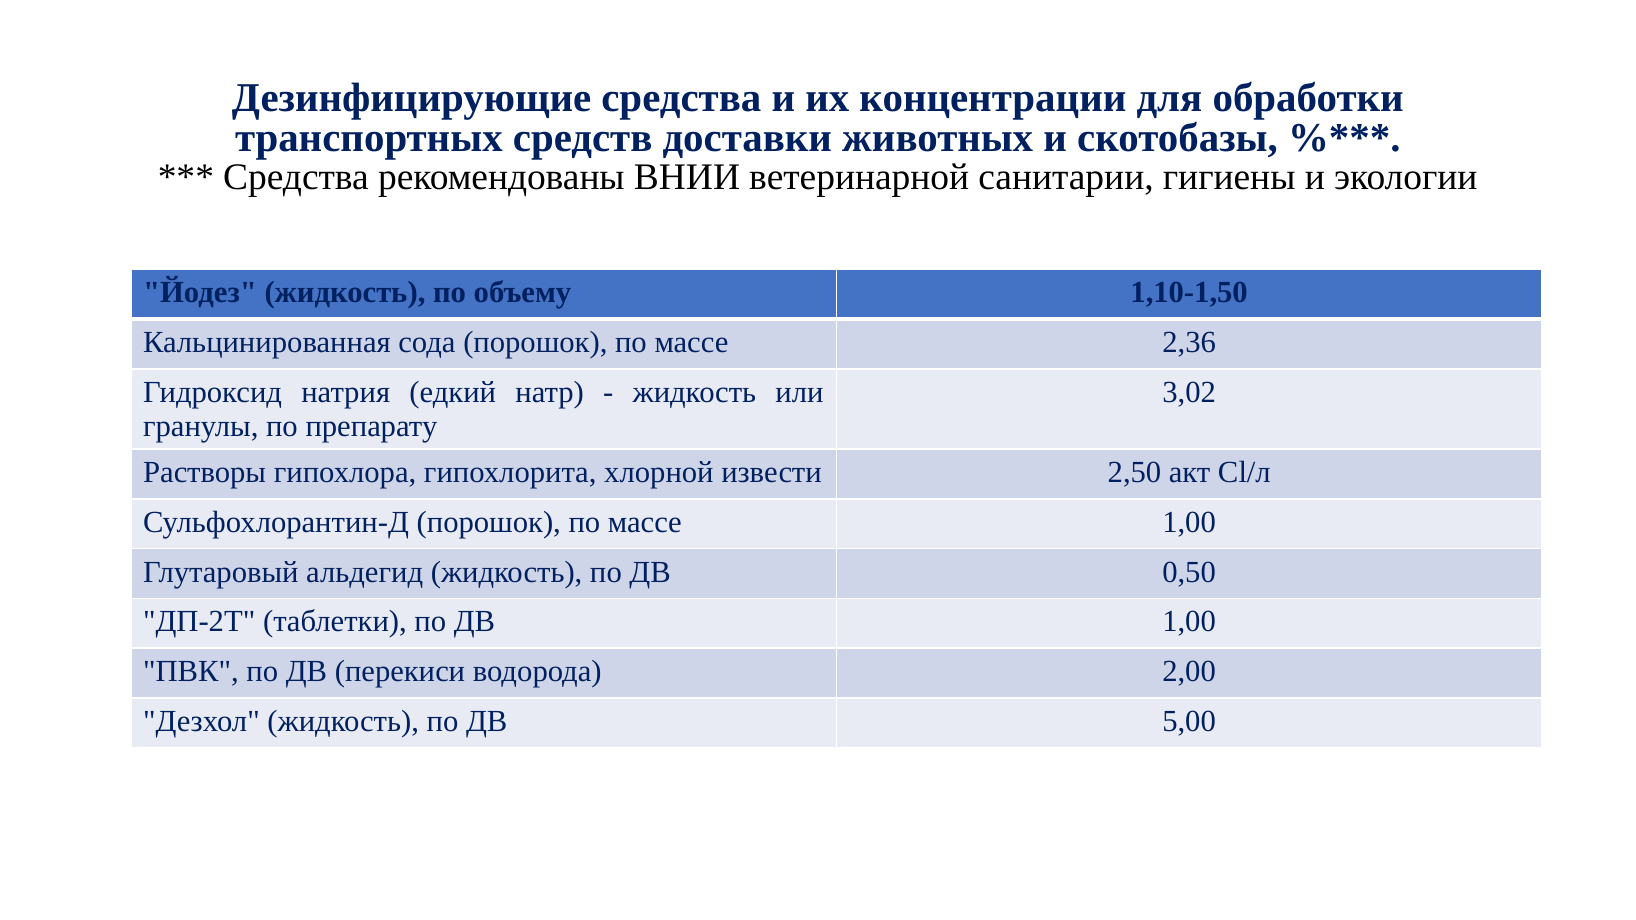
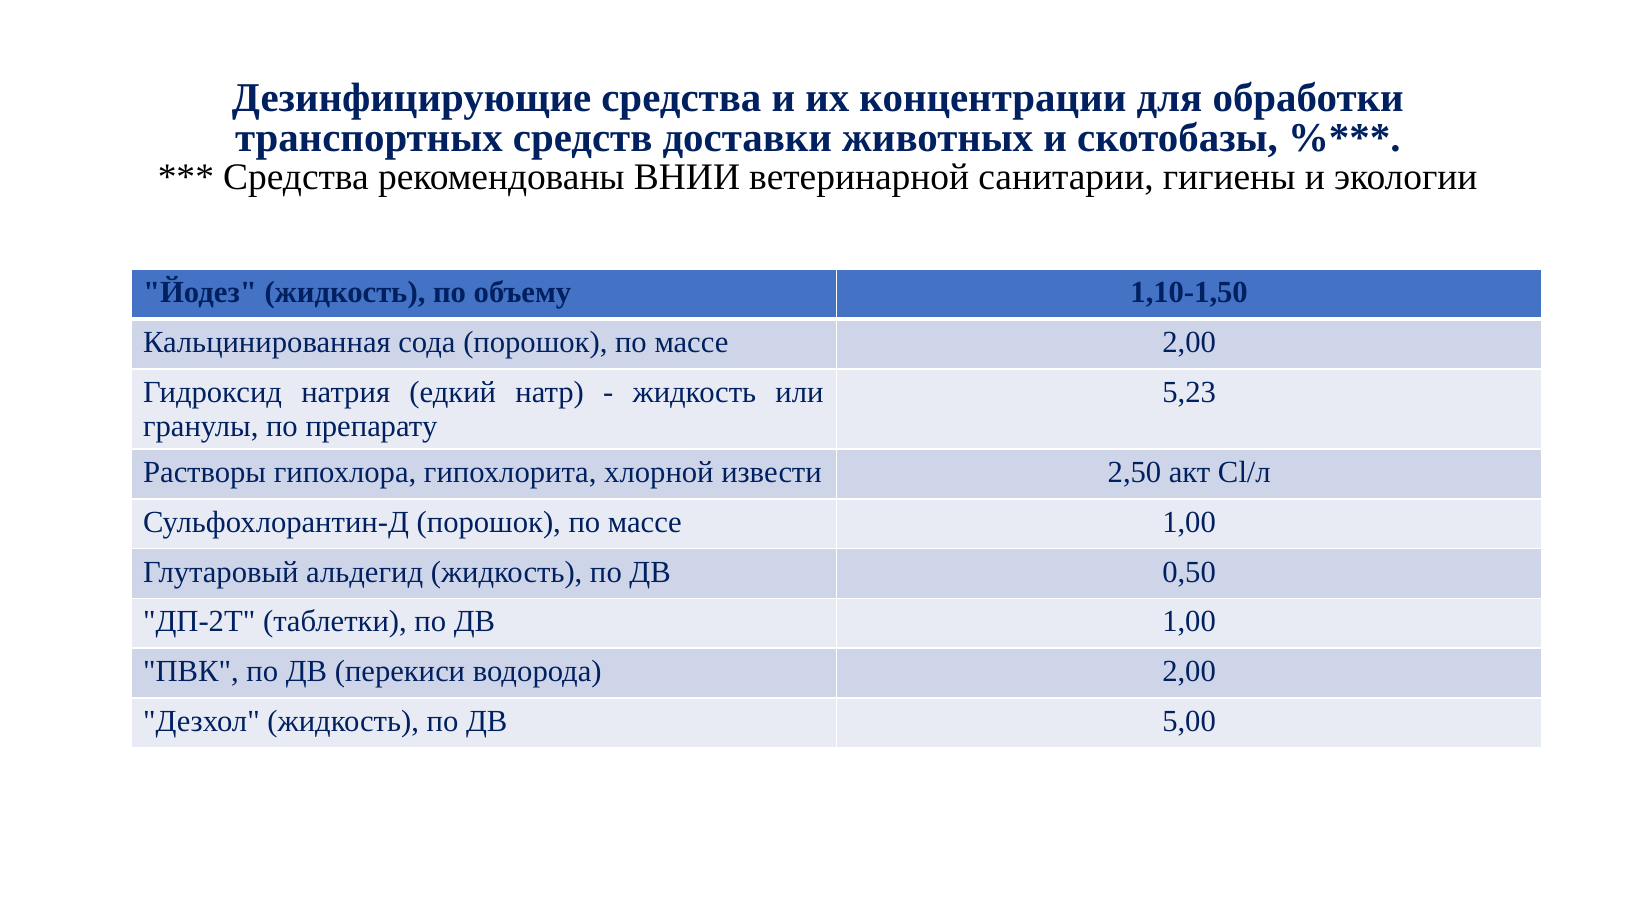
массе 2,36: 2,36 -> 2,00
3,02: 3,02 -> 5,23
